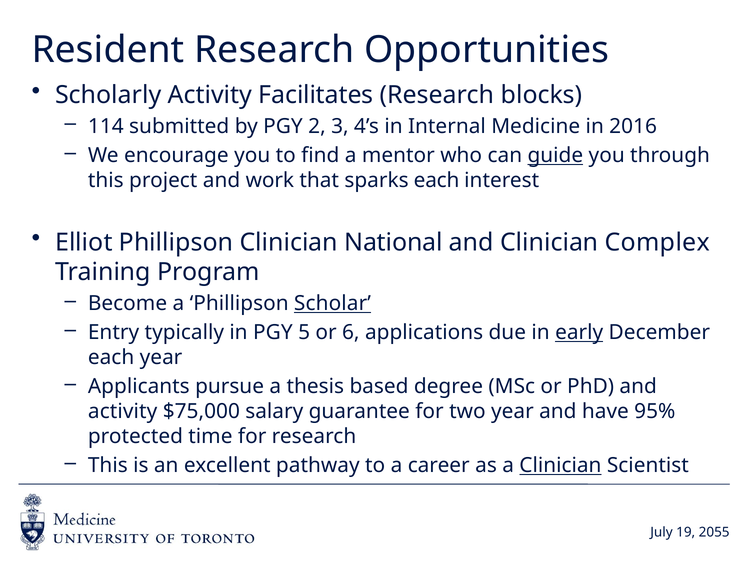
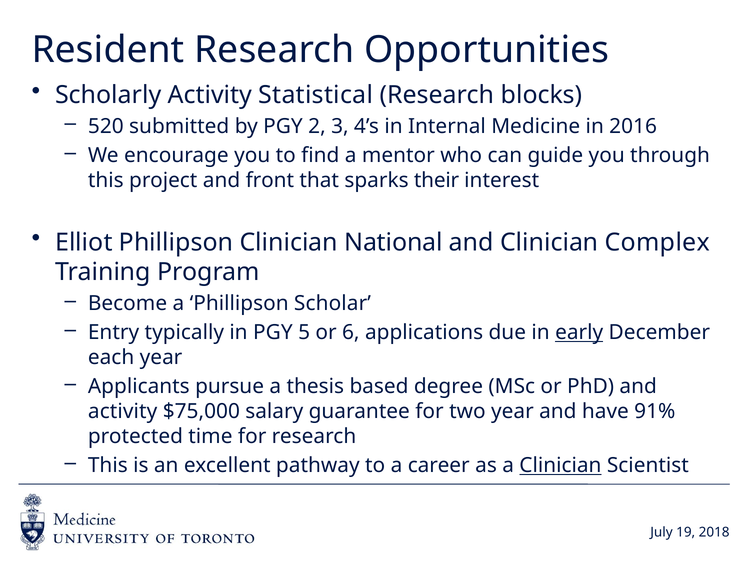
Facilitates: Facilitates -> Statistical
114: 114 -> 520
guide underline: present -> none
work: work -> front
sparks each: each -> their
Scholar underline: present -> none
95%: 95% -> 91%
2055: 2055 -> 2018
